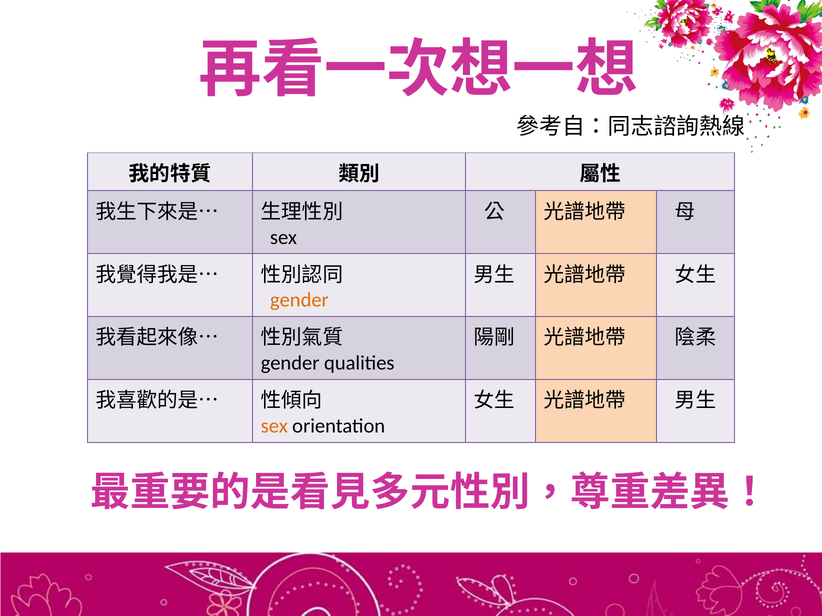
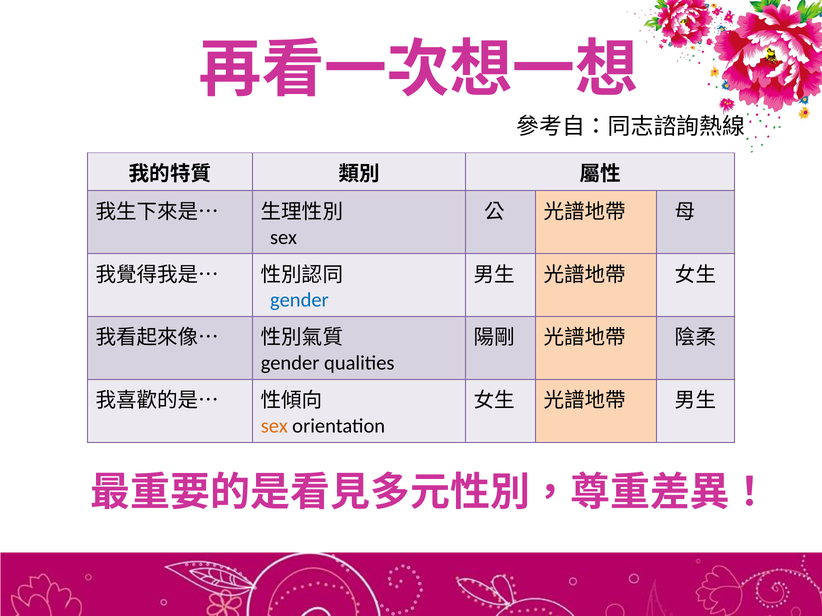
gender at (299, 300) colour: orange -> blue
